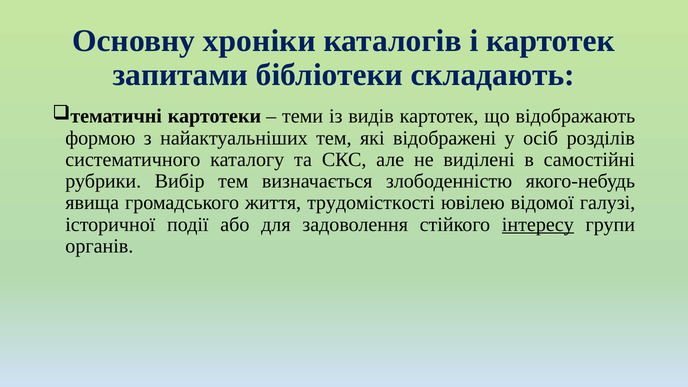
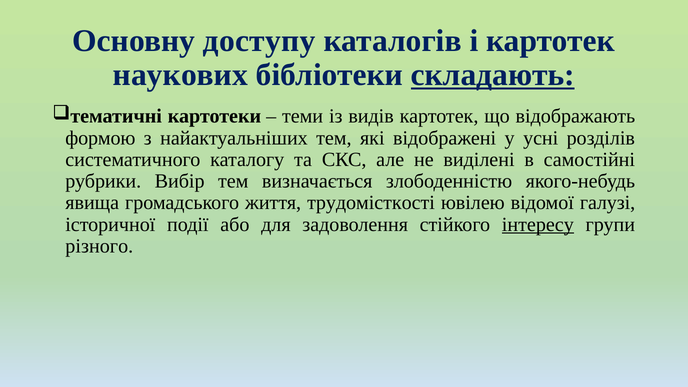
хроніки: хроніки -> доступу
запитами: запитами -> наукових
складають underline: none -> present
осіб: осіб -> усні
органів: органів -> різного
